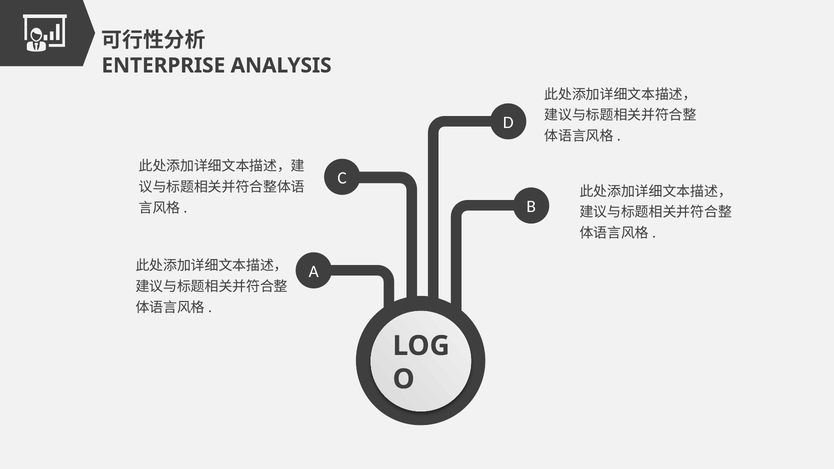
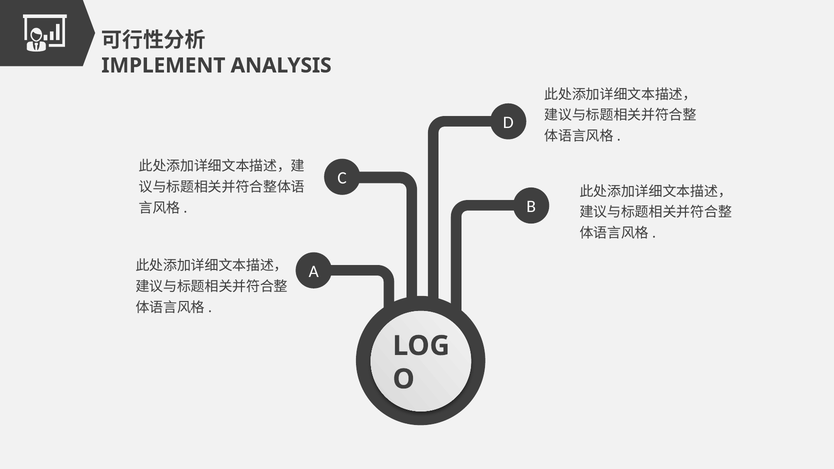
ENTERPRISE: ENTERPRISE -> IMPLEMENT
